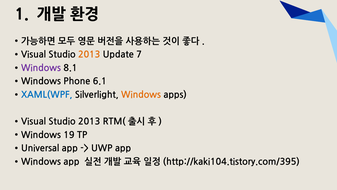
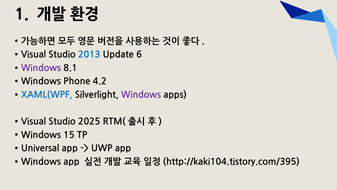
2013 at (89, 55) colour: orange -> blue
7: 7 -> 6
6.1: 6.1 -> 4.2
Windows at (141, 95) colour: orange -> purple
2013 at (89, 121): 2013 -> 2025
19: 19 -> 15
